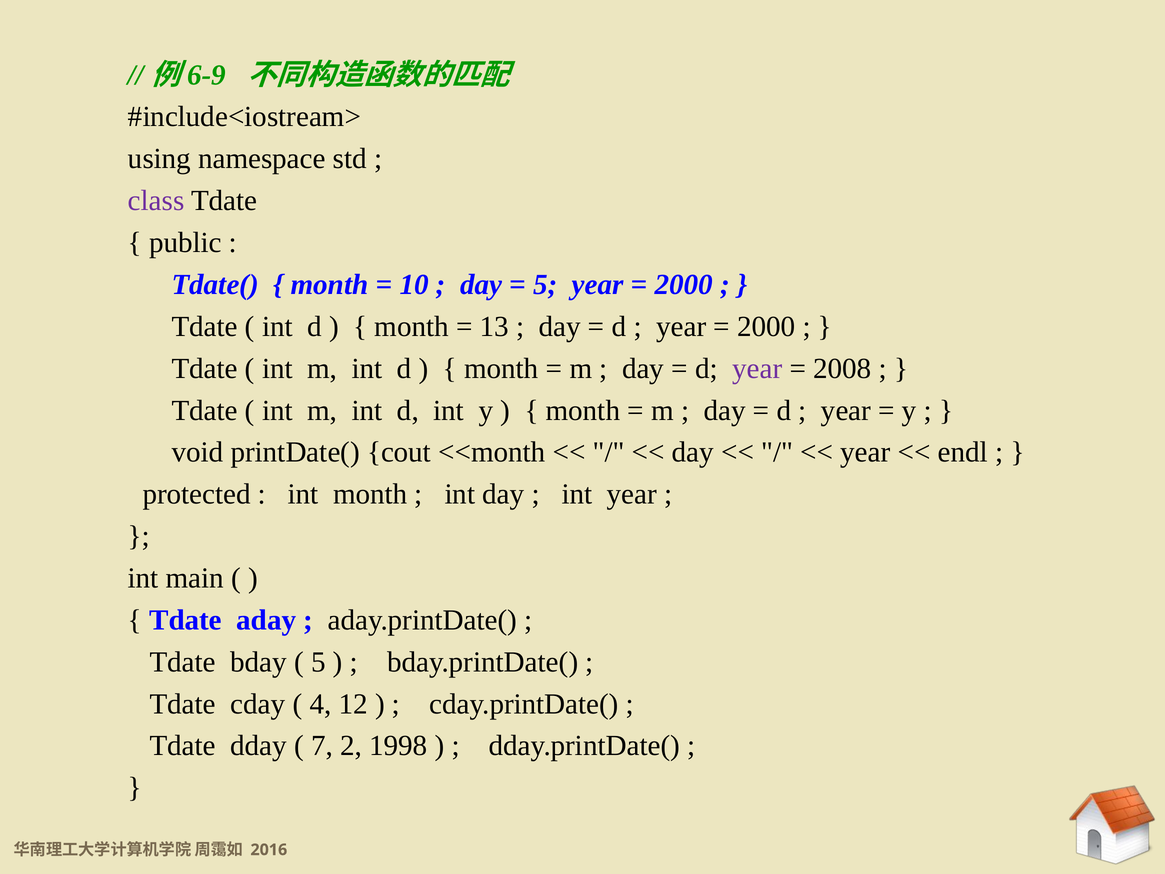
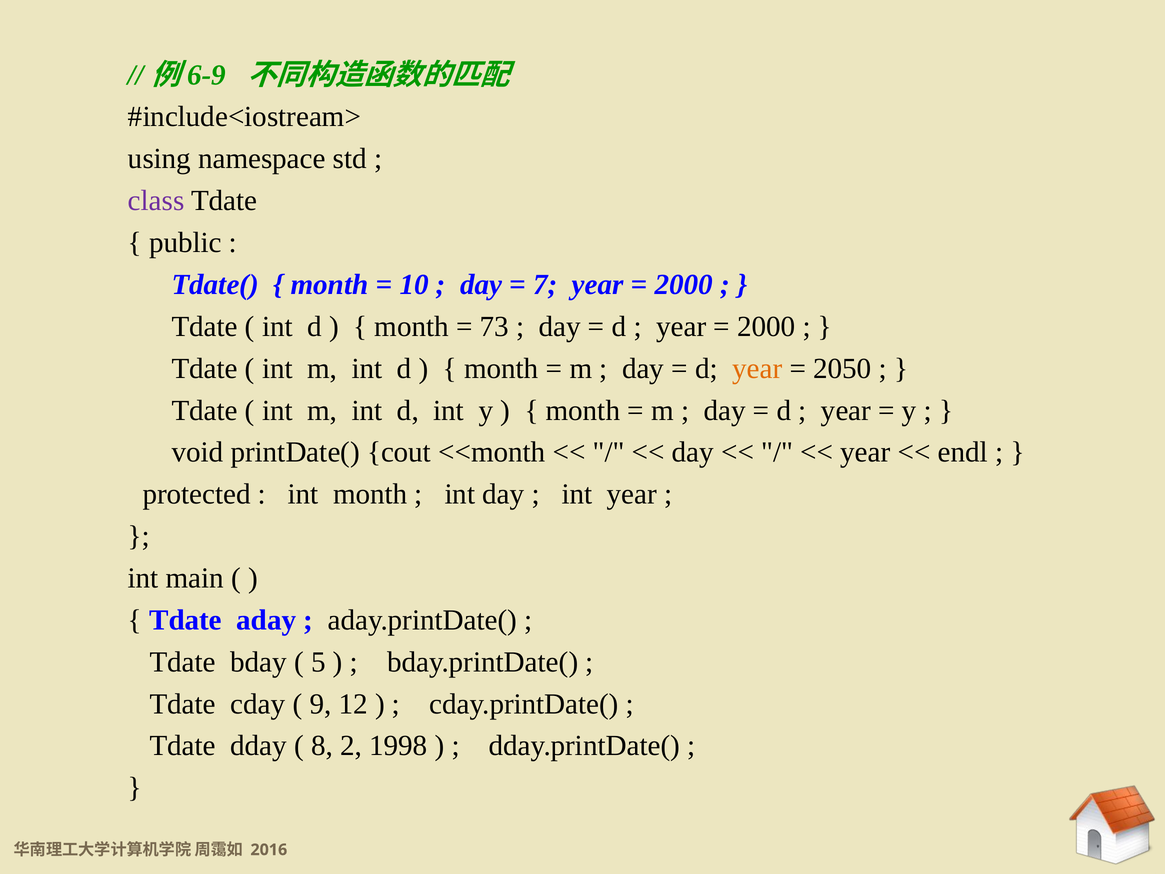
5 at (545, 285): 5 -> 7
13: 13 -> 73
year at (757, 368) colour: purple -> orange
2008: 2008 -> 2050
4: 4 -> 9
7: 7 -> 8
